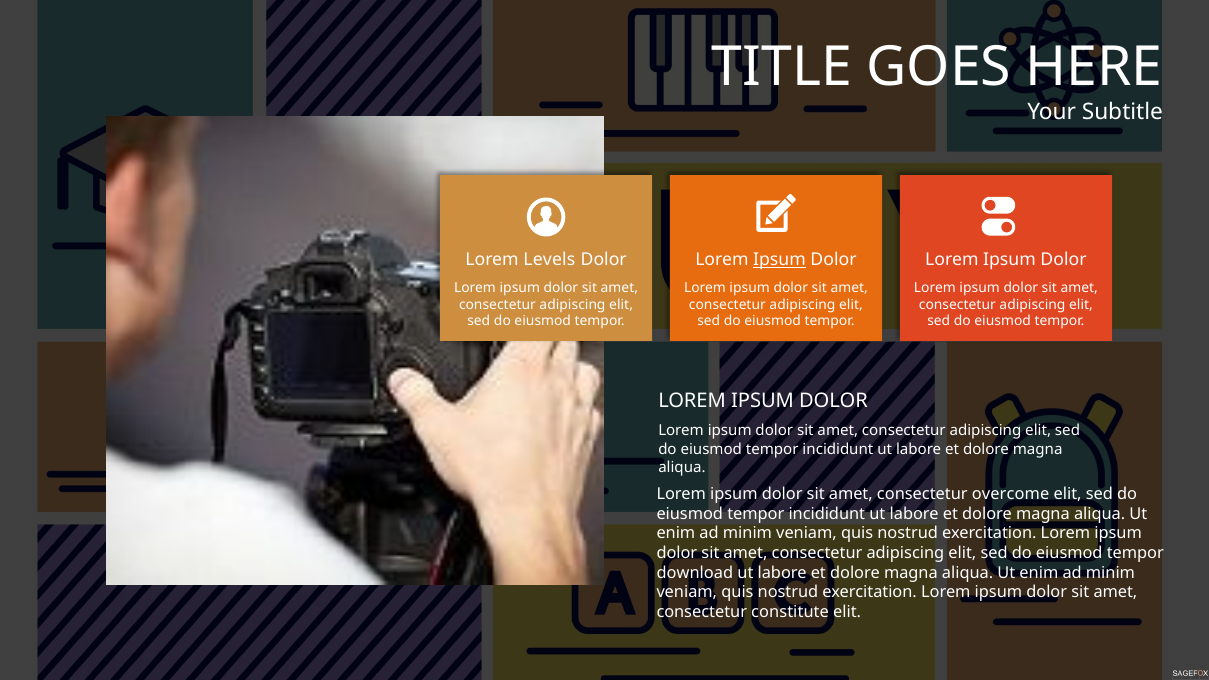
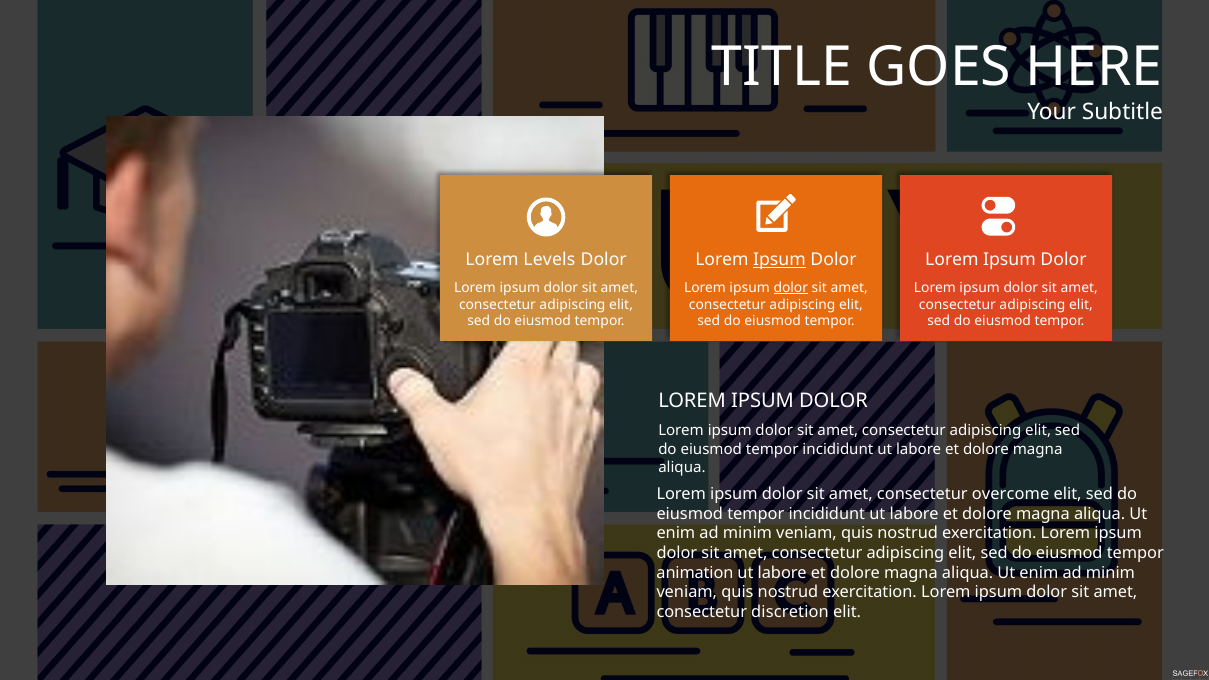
dolor at (791, 288) underline: none -> present
download: download -> animation
constitute: constitute -> discretion
